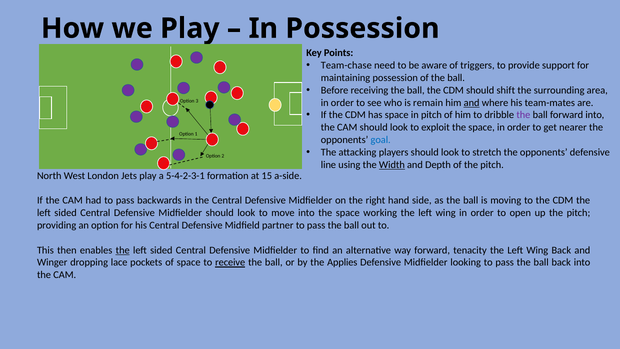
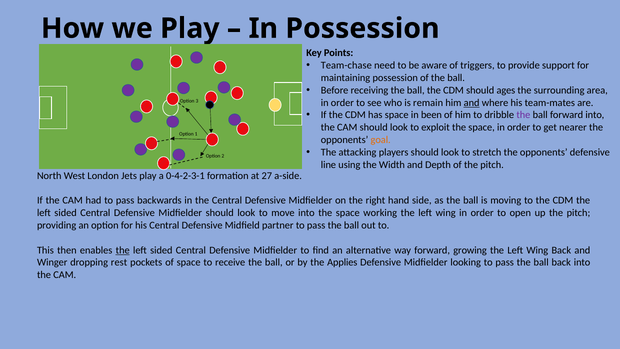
shift: shift -> ages
in pitch: pitch -> been
goal colour: blue -> orange
Width underline: present -> none
5-4-2-3-1: 5-4-2-3-1 -> 0-4-2-3-1
15: 15 -> 27
tenacity: tenacity -> growing
lace: lace -> rest
receive underline: present -> none
